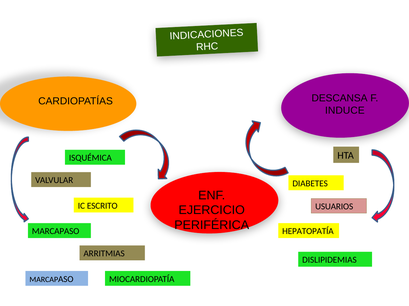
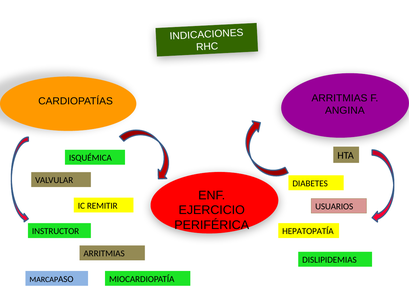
DESCANSA at (339, 98): DESCANSA -> ARRITMIAS
INDUCE: INDUCE -> ANGINA
ESCRITO: ESCRITO -> REMITIR
MARCAPASO at (56, 232): MARCAPASO -> INSTRUCTOR
